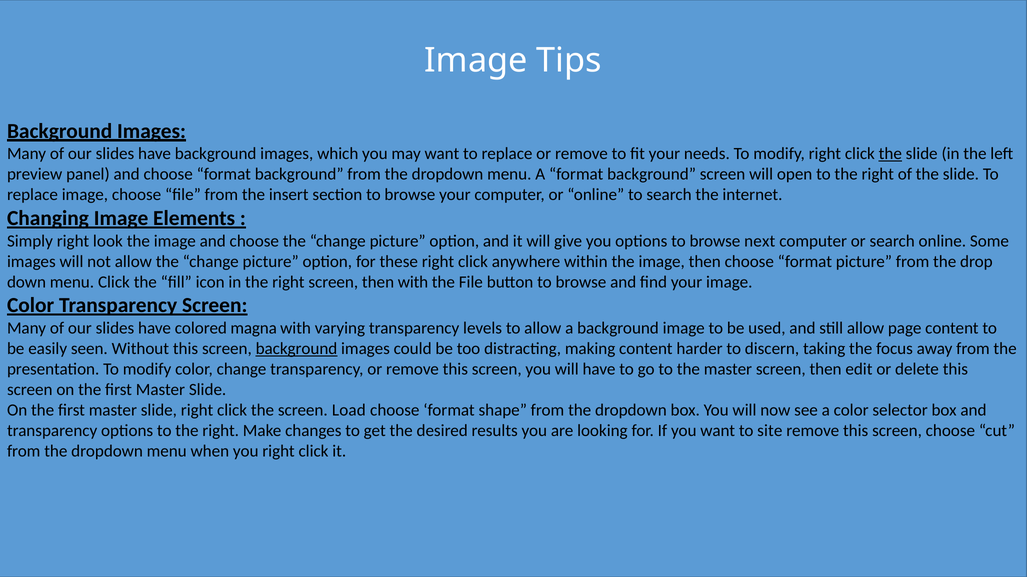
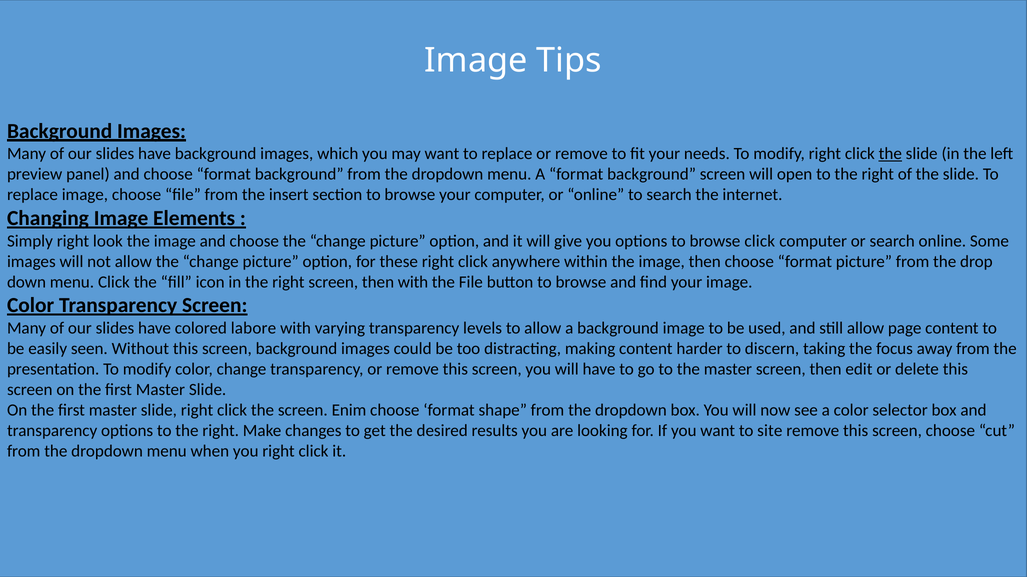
browse next: next -> click
magna: magna -> labore
background at (296, 349) underline: present -> none
Load: Load -> Enim
